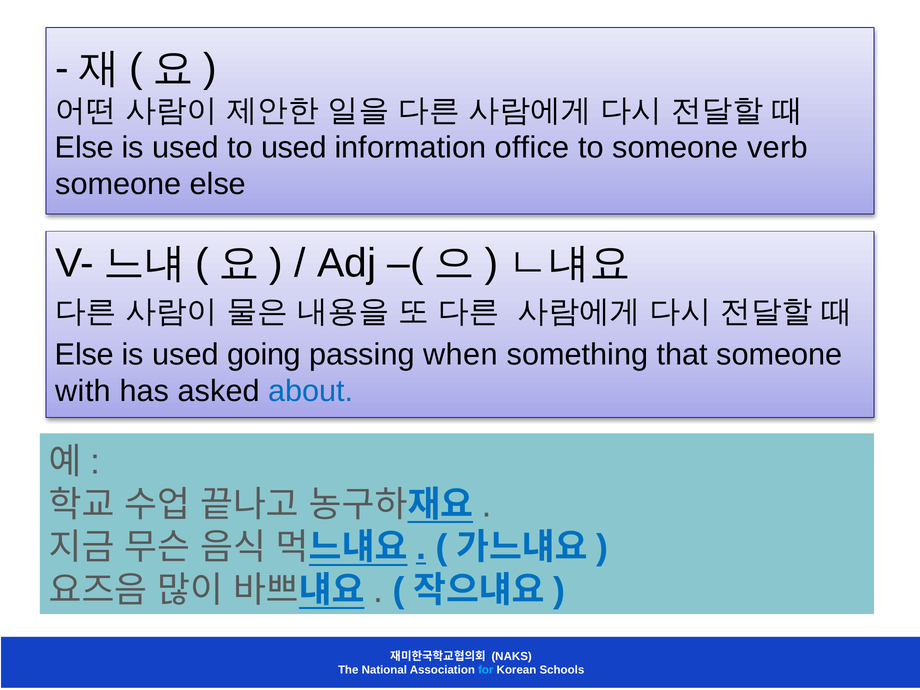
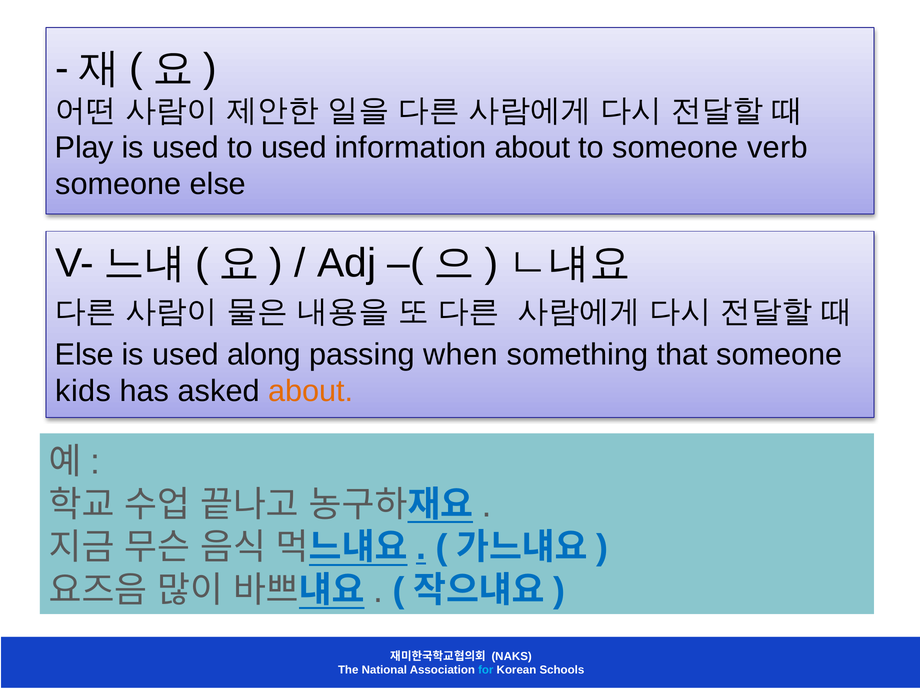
Else at (84, 147): Else -> Play
information office: office -> about
going: going -> along
with: with -> kids
about at (311, 391) colour: blue -> orange
